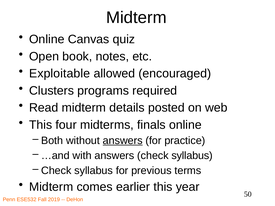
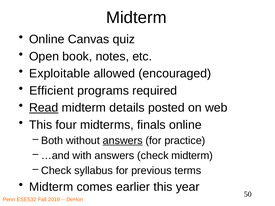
Clusters: Clusters -> Efficient
Read underline: none -> present
answers check syllabus: syllabus -> midterm
